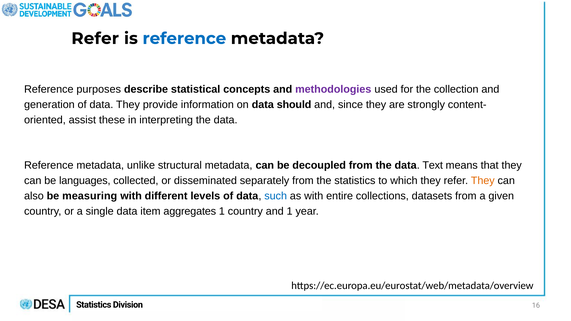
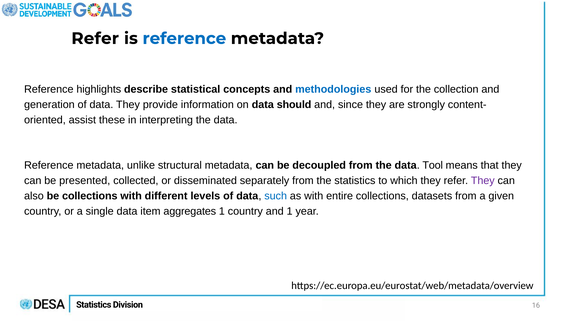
purposes: purposes -> highlights
methodologies colour: purple -> blue
Text: Text -> Tool
languages: languages -> presented
They at (483, 181) colour: orange -> purple
be measuring: measuring -> collections
